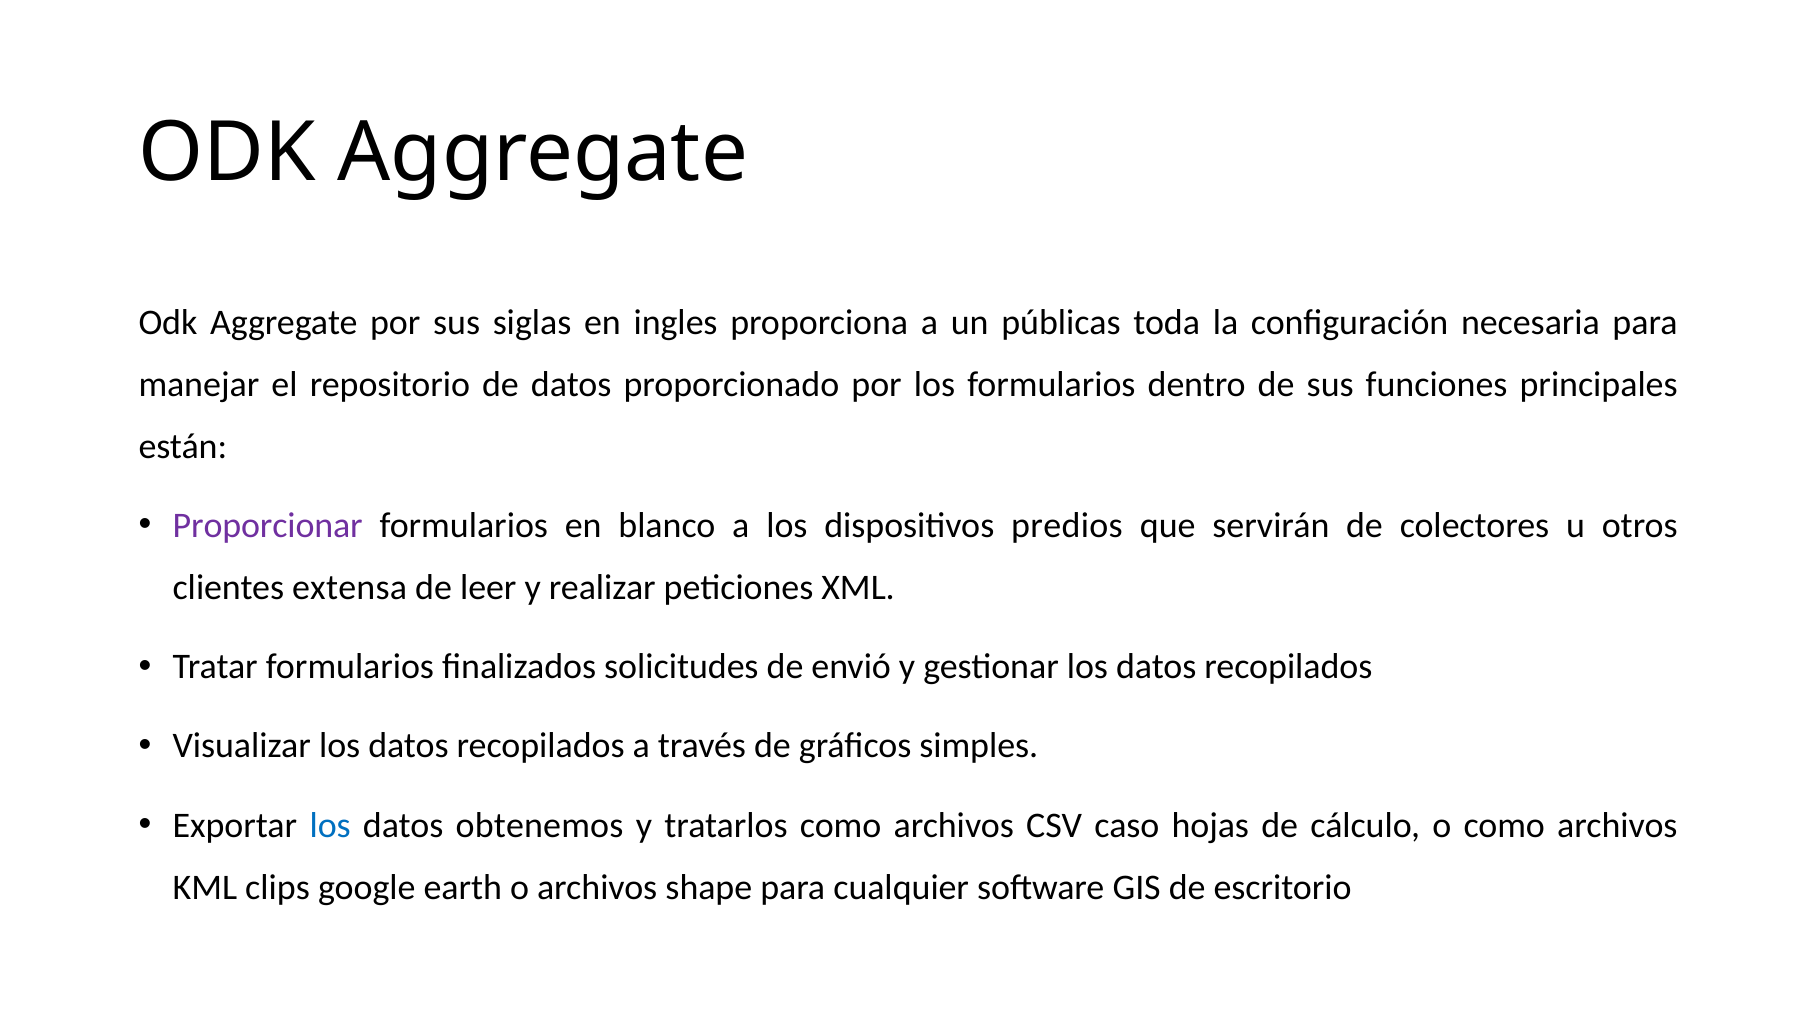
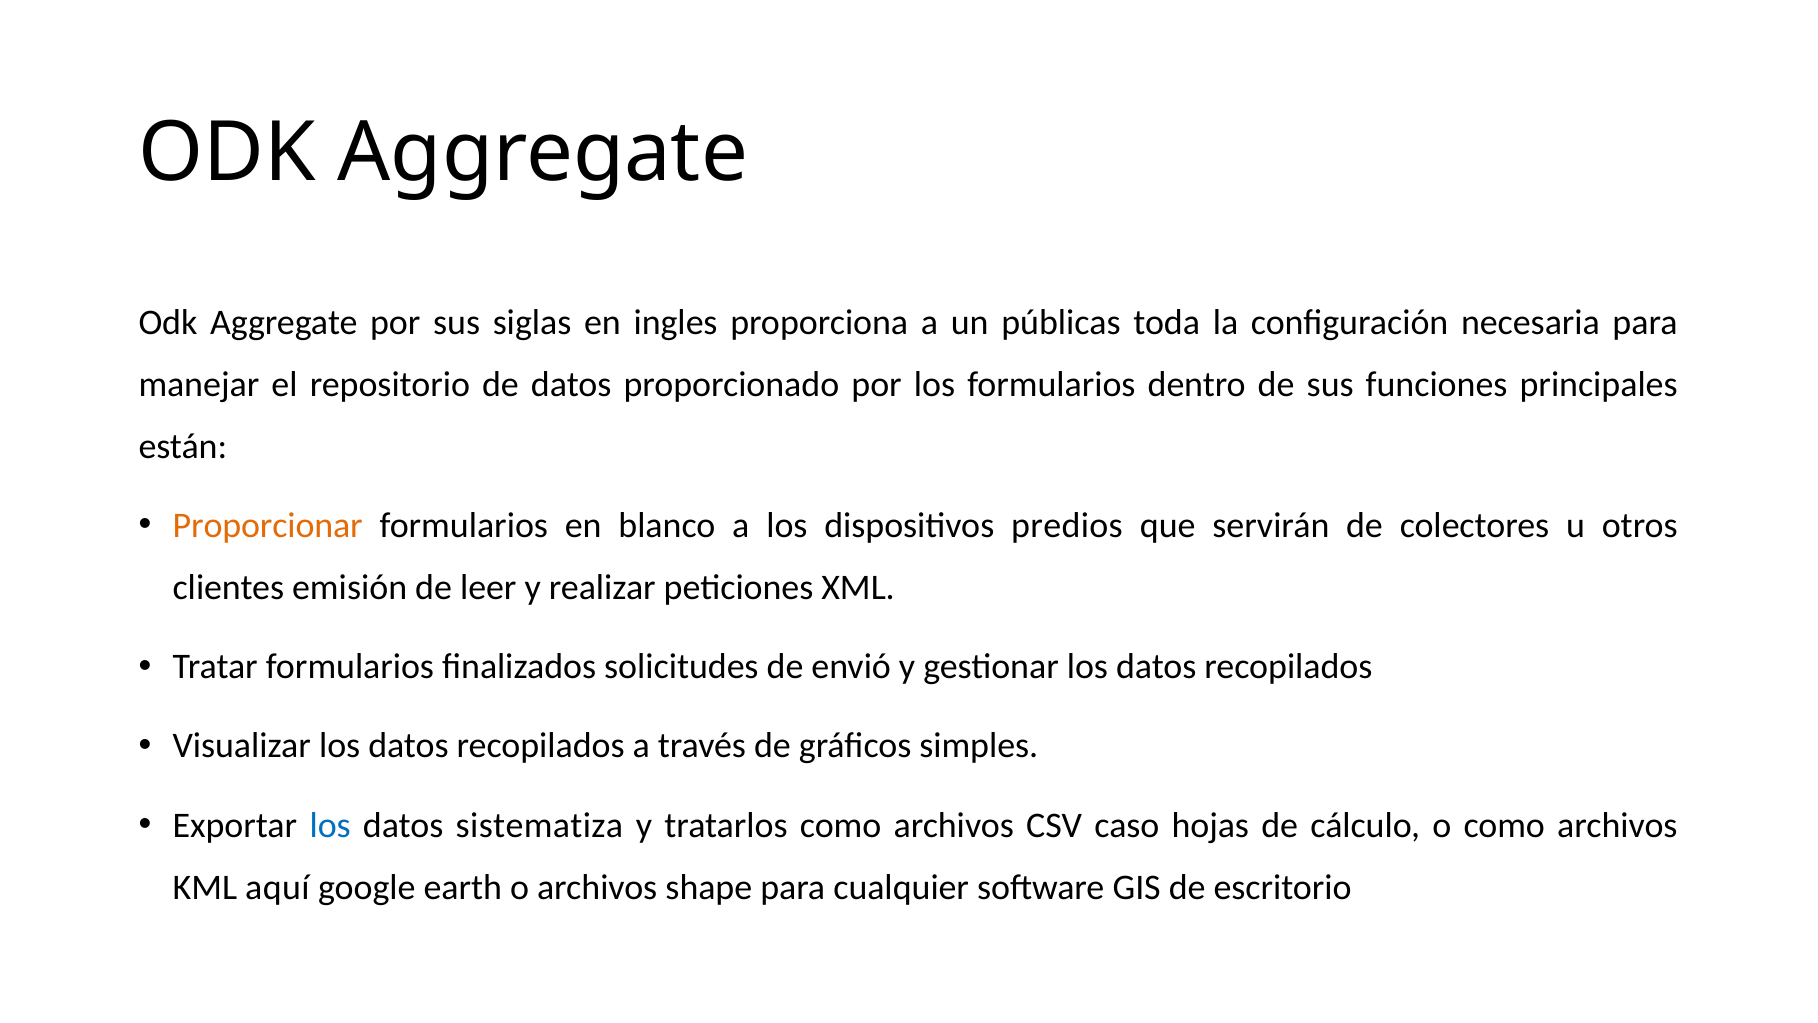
Proporcionar colour: purple -> orange
extensa: extensa -> emisión
obtenemos: obtenemos -> sistematiza
clips: clips -> aquí
